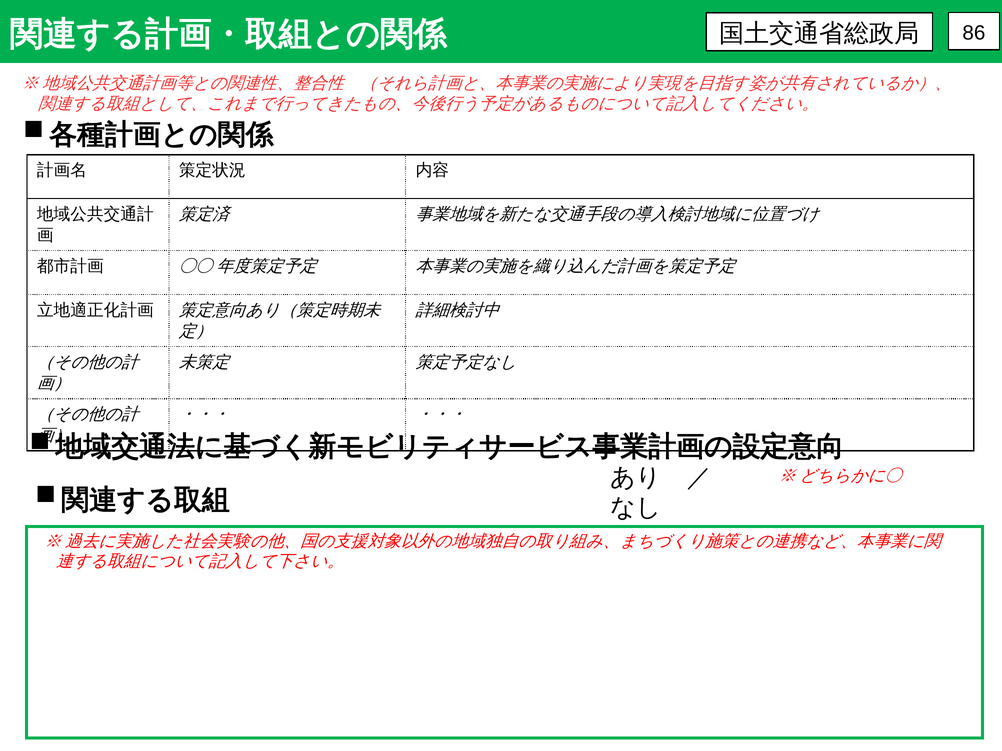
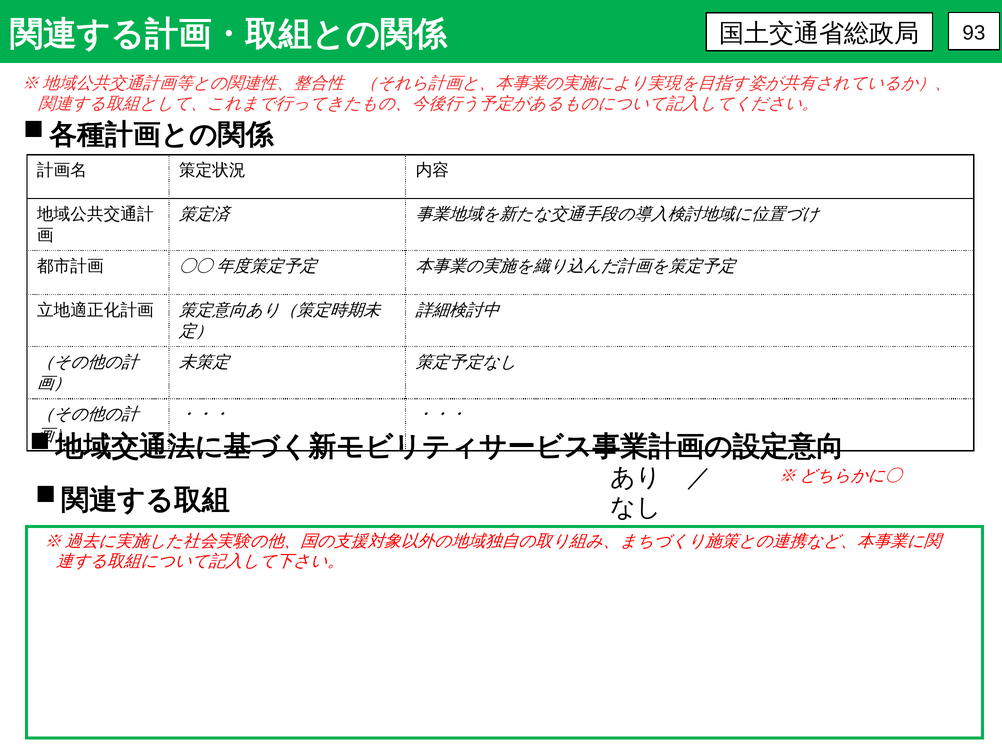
86: 86 -> 93
